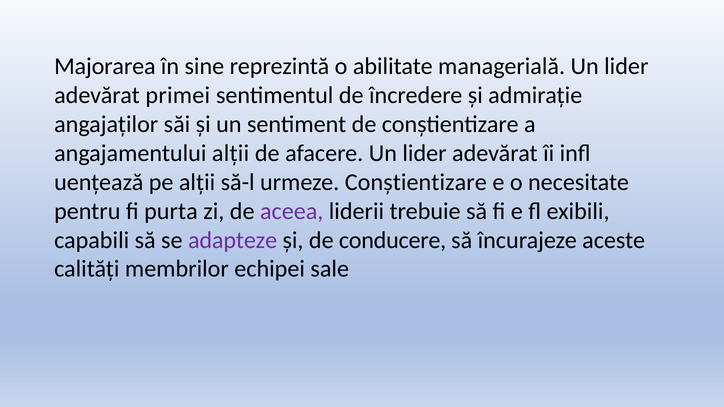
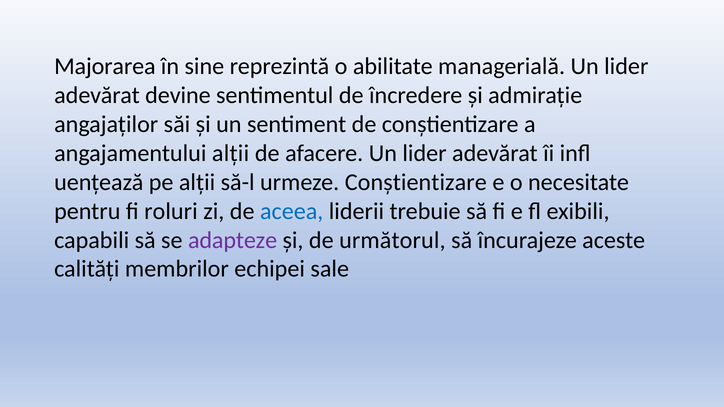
primei: primei -> devine
purta: purta -> roluri
aceea colour: purple -> blue
conducere: conducere -> următorul
